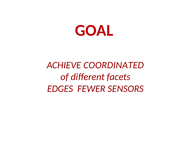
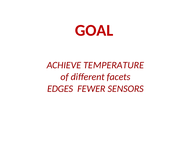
COORDINATED: COORDINATED -> TEMPERATURE
